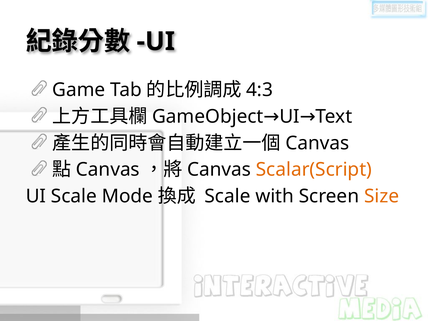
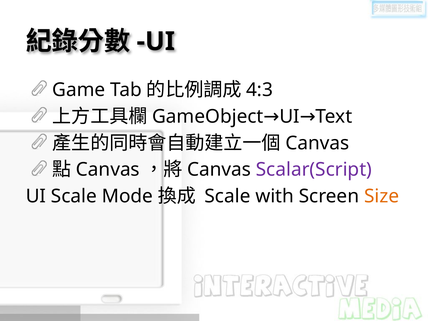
Scalar(Script colour: orange -> purple
